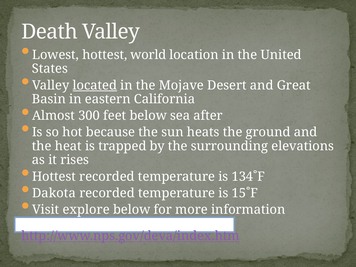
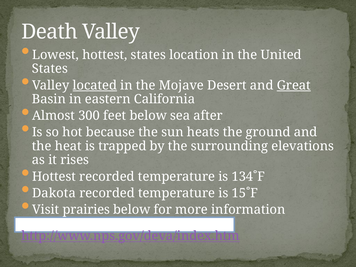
hottest world: world -> states
Great underline: none -> present
explore: explore -> prairies
